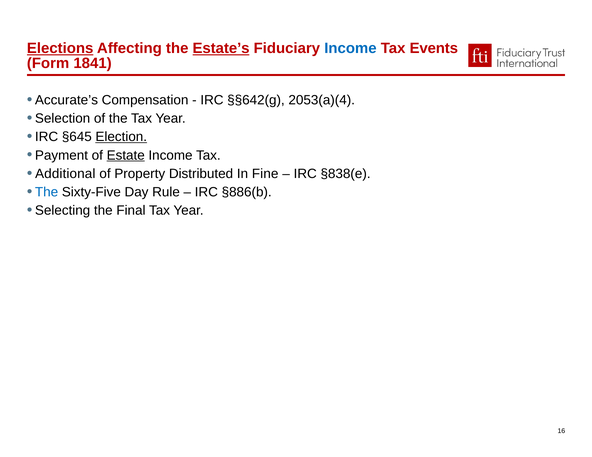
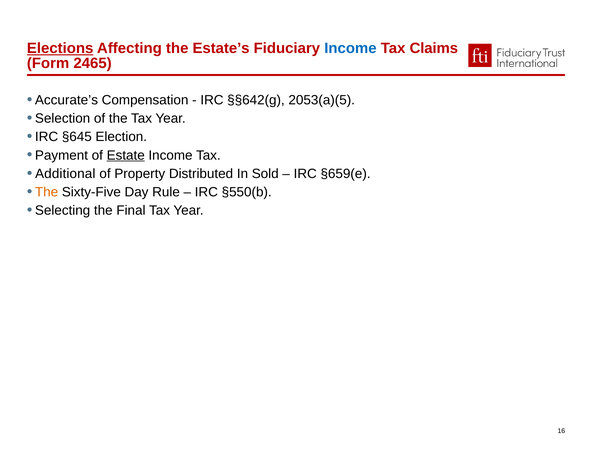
Estate’s underline: present -> none
Events: Events -> Claims
1841: 1841 -> 2465
2053(a)(4: 2053(a)(4 -> 2053(a)(5
Election underline: present -> none
Fine: Fine -> Sold
§838(e: §838(e -> §659(e
The at (47, 192) colour: blue -> orange
§886(b: §886(b -> §550(b
